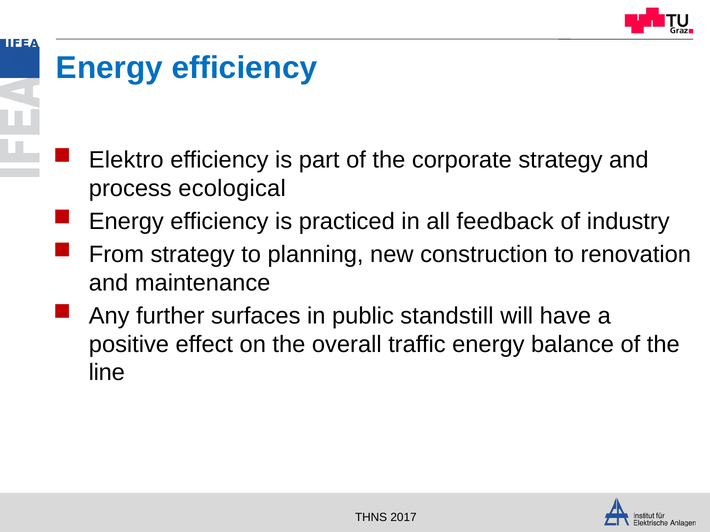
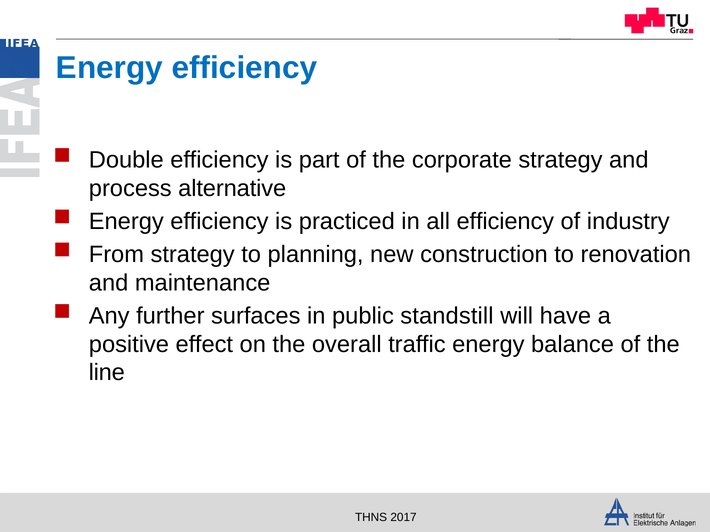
Elektro: Elektro -> Double
ecological: ecological -> alternative
all feedback: feedback -> efficiency
